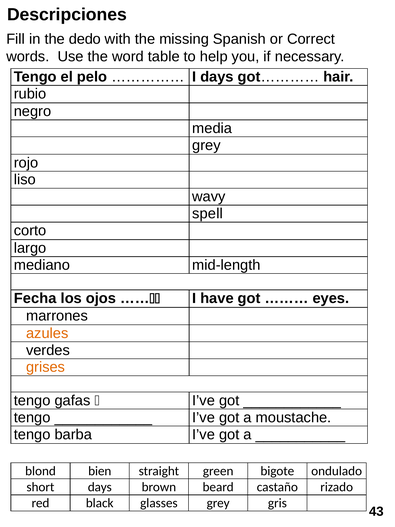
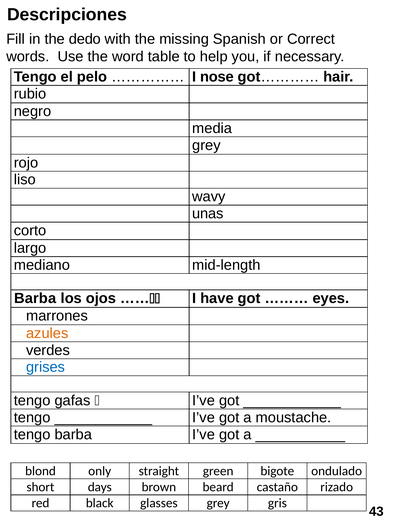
I days: days -> nose
spell: spell -> unas
Fecha at (35, 298): Fecha -> Barba
grises colour: orange -> blue
bien: bien -> only
